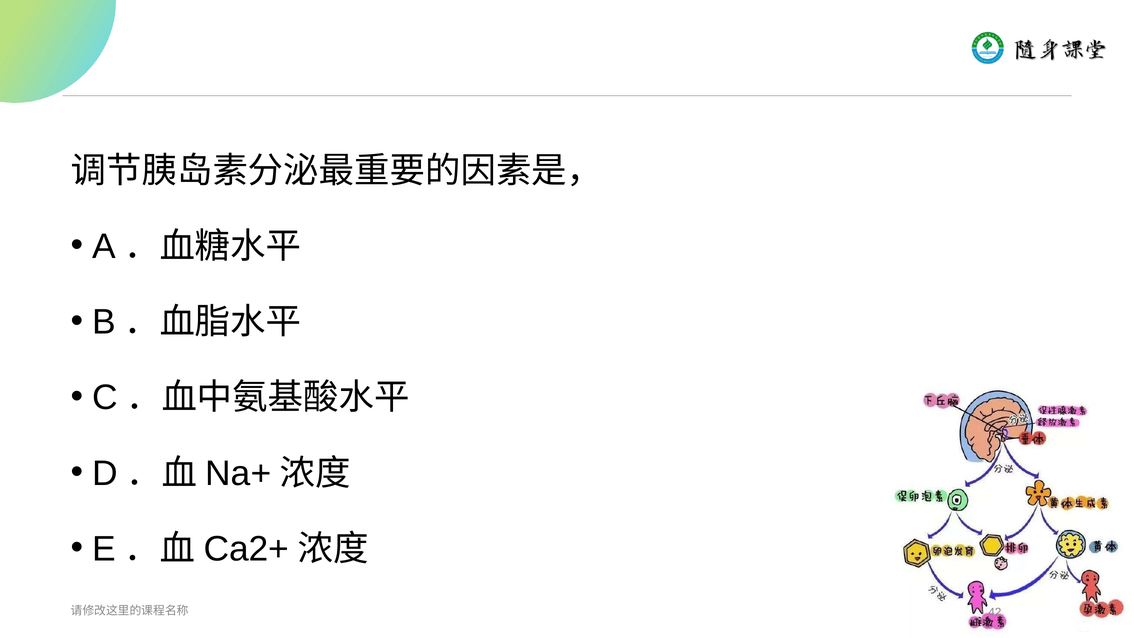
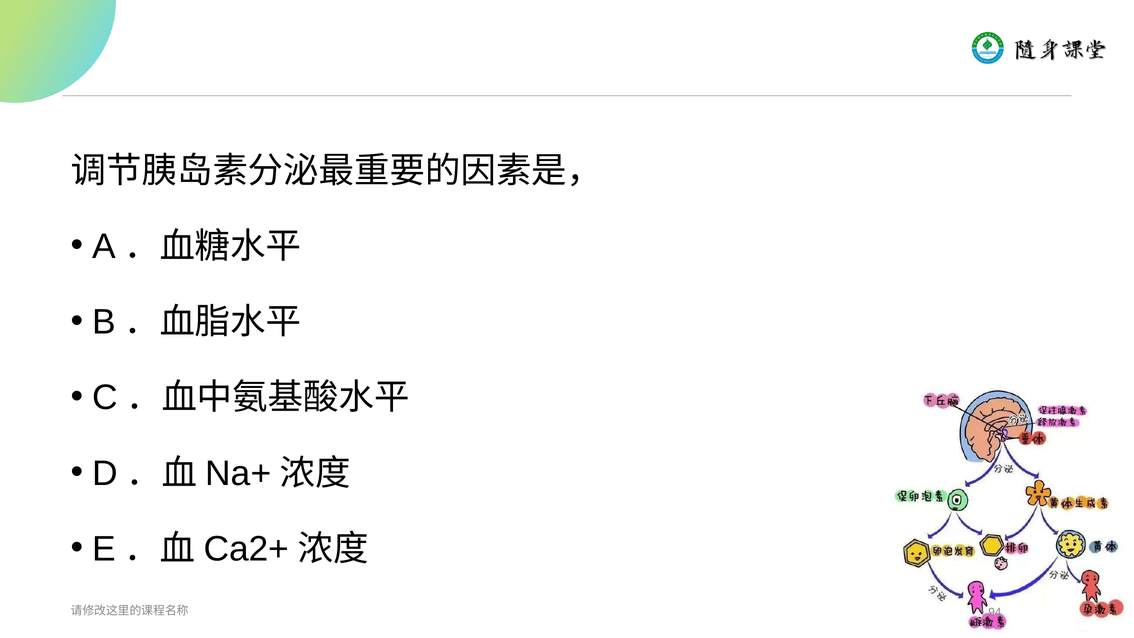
42: 42 -> 94
